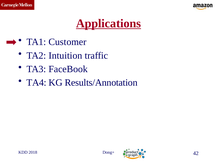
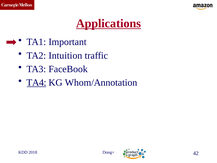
Customer: Customer -> Important
TA4 underline: none -> present
Results/Annotation: Results/Annotation -> Whom/Annotation
